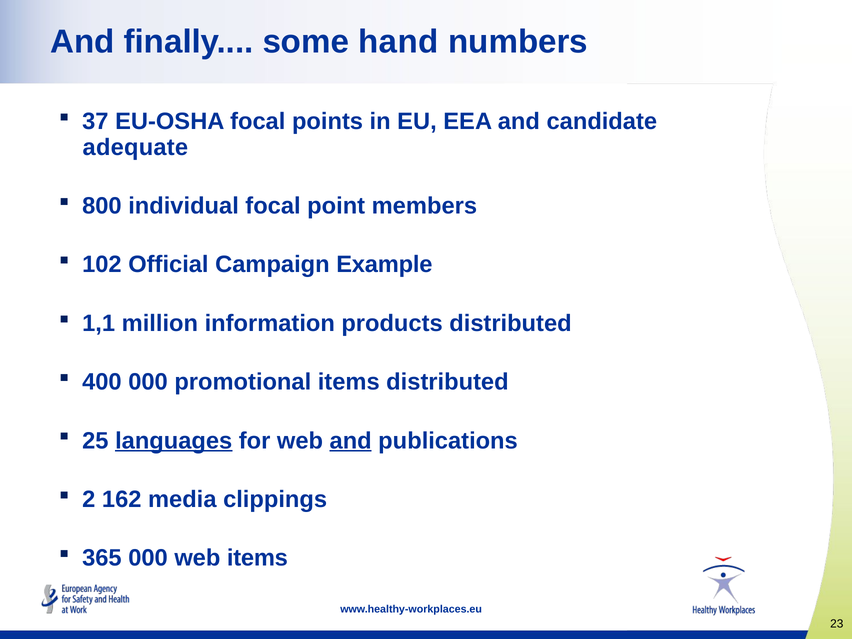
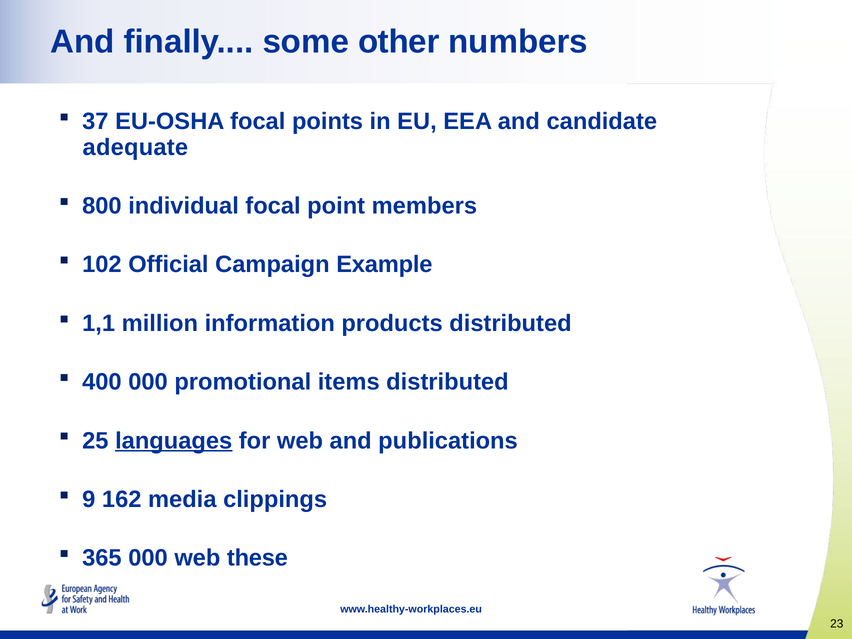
hand: hand -> other
and at (351, 441) underline: present -> none
2: 2 -> 9
web items: items -> these
